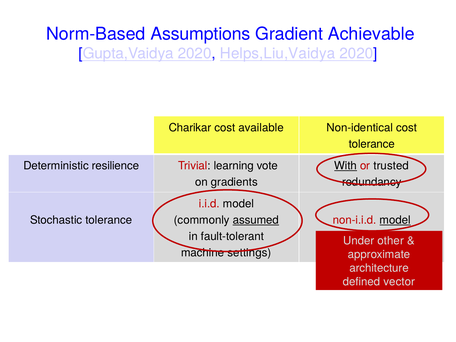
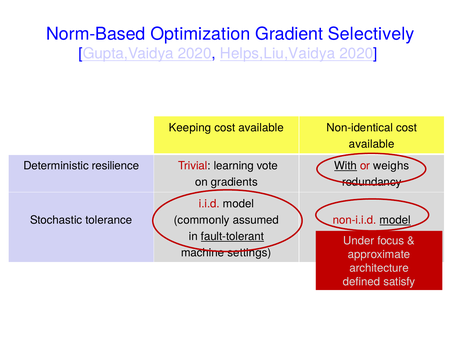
Assumptions: Assumptions -> Optimization
Achievable: Achievable -> Selectively
Charikar: Charikar -> Keeping
tolerance at (372, 144): tolerance -> available
trusted: trusted -> weighs
assumed underline: present -> none
fault-tolerant underline: none -> present
other: other -> focus
vector: vector -> satisfy
